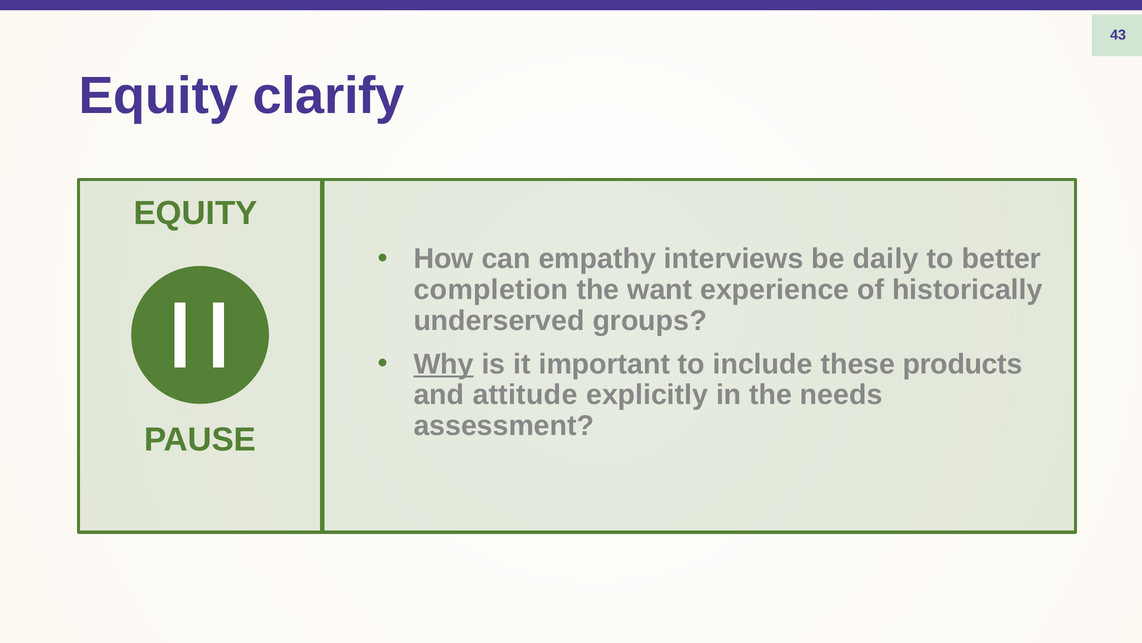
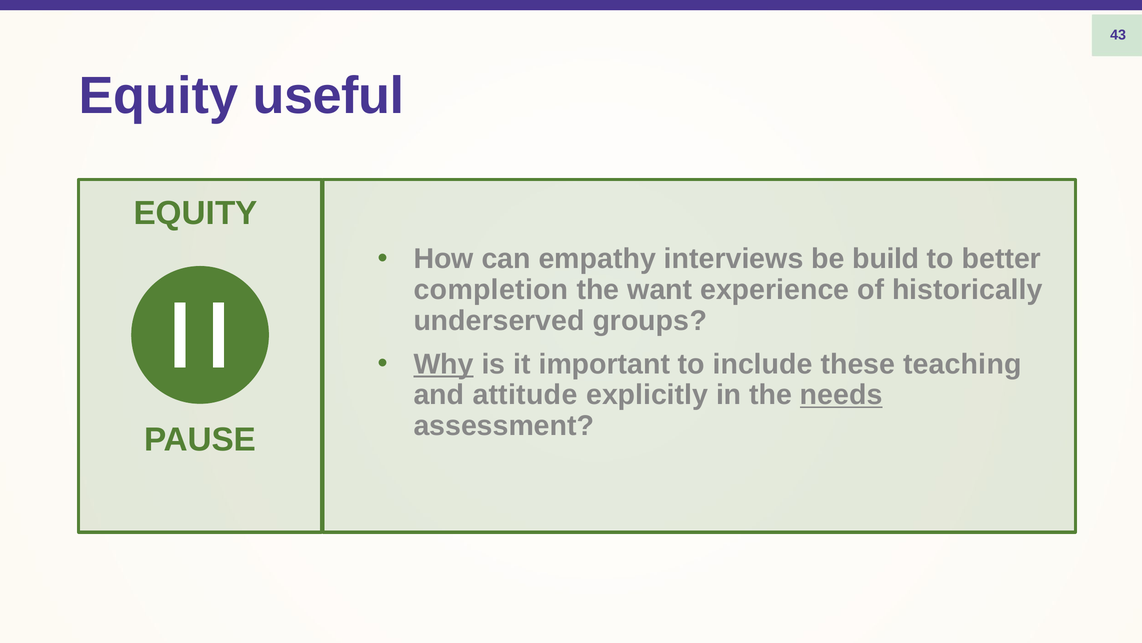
clarify: clarify -> useful
daily: daily -> build
products: products -> teaching
needs underline: none -> present
